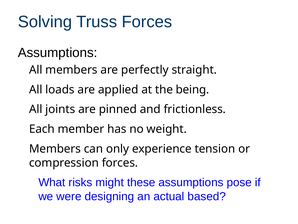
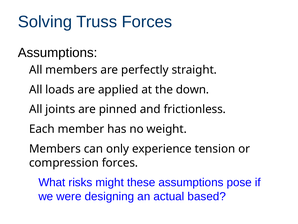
being: being -> down
